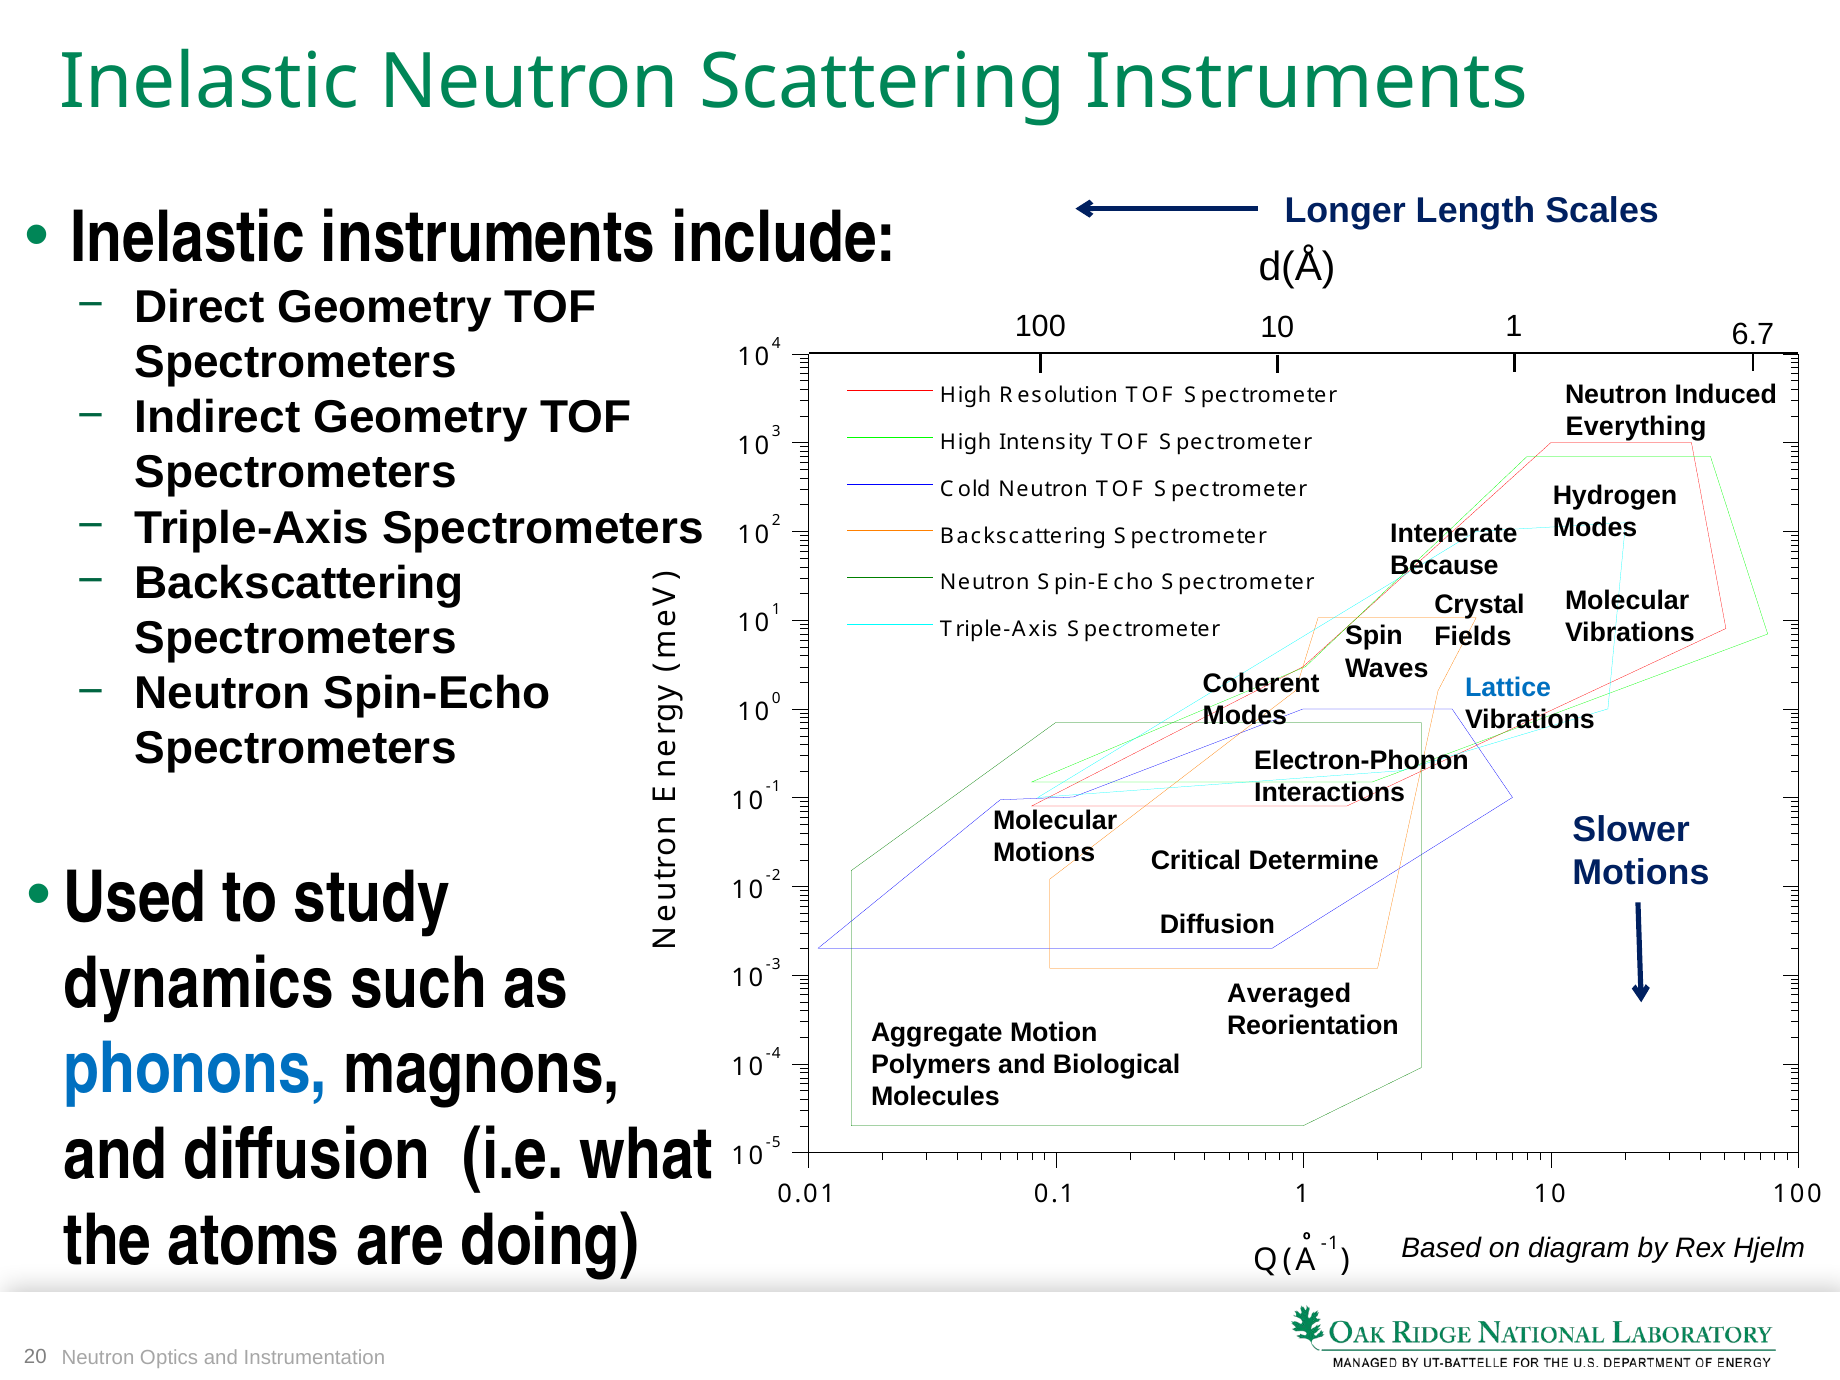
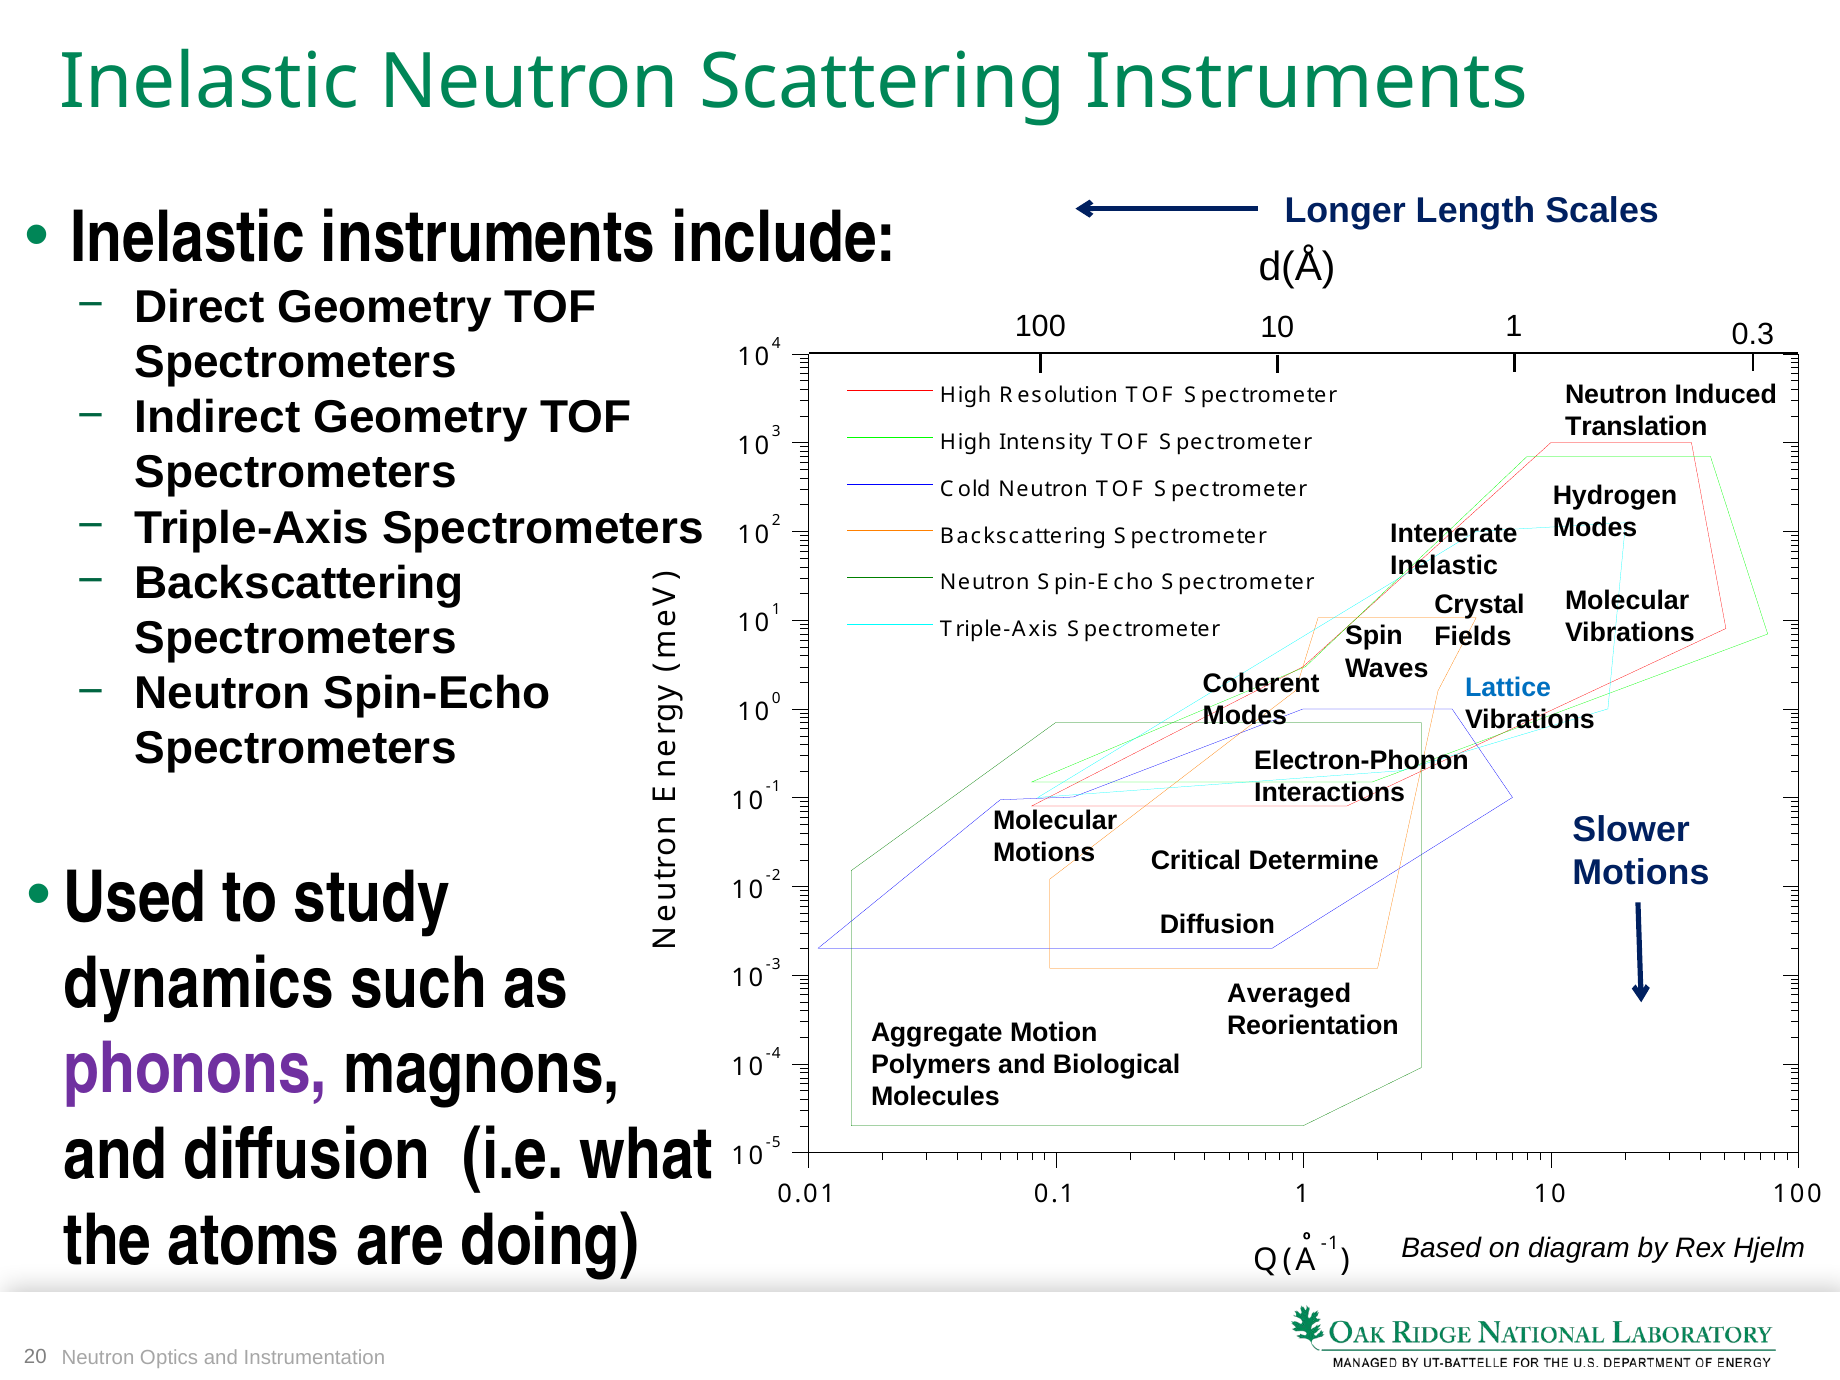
6.7: 6.7 -> 0.3
Everything: Everything -> Translation
Because at (1444, 565): Because -> Inelastic
phonons colour: blue -> purple
